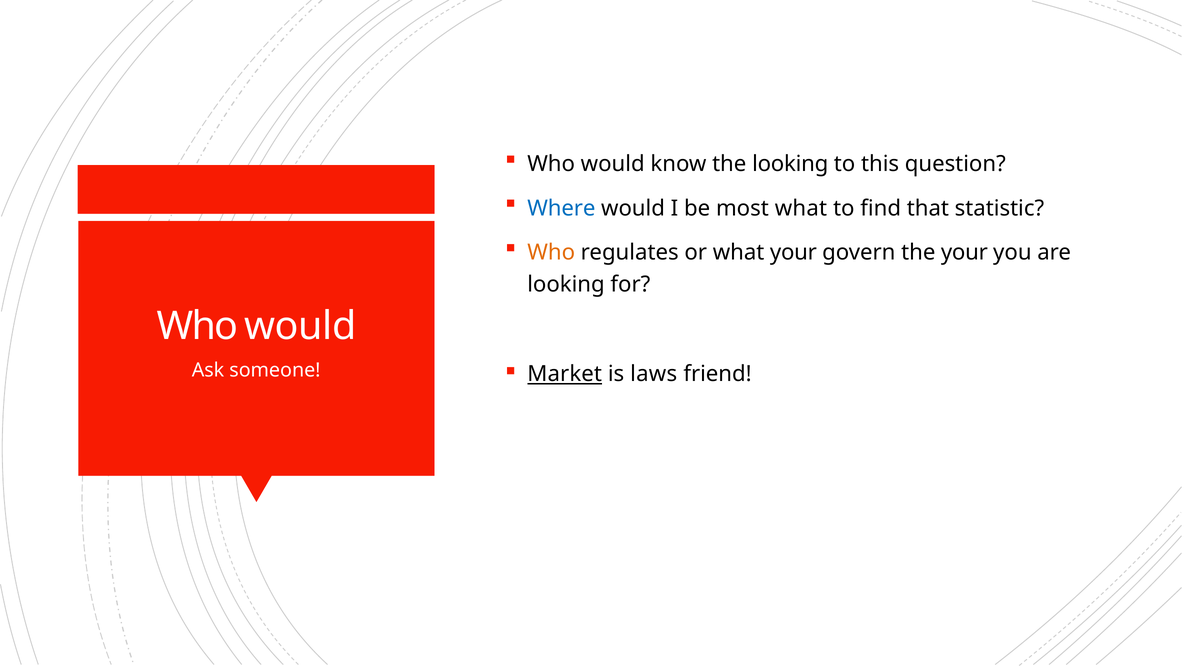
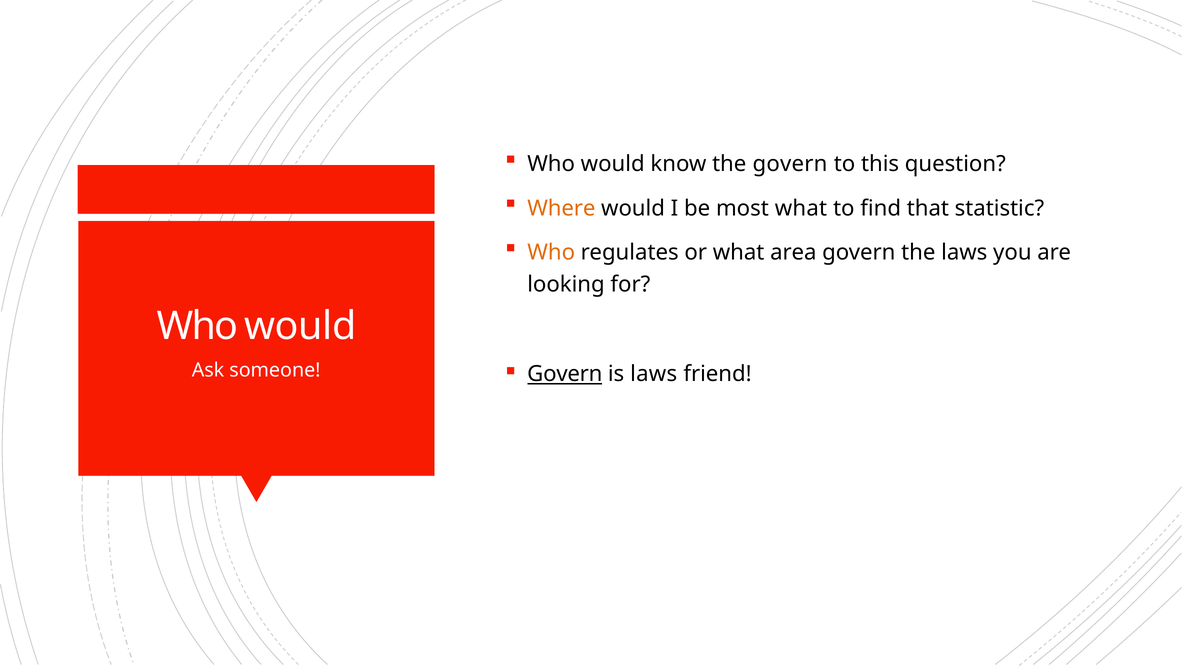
the looking: looking -> govern
Where colour: blue -> orange
what your: your -> area
the your: your -> laws
Market at (565, 374): Market -> Govern
